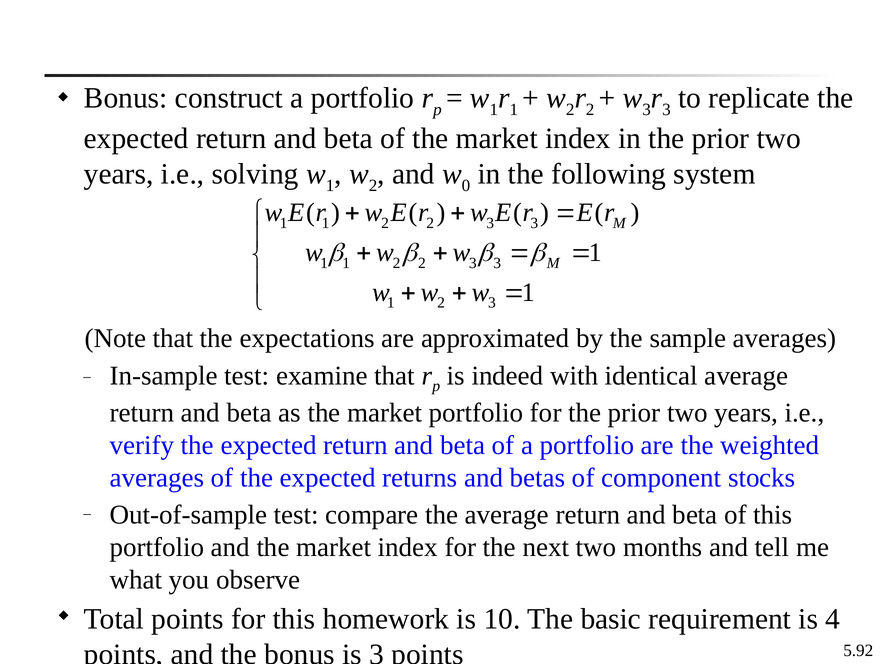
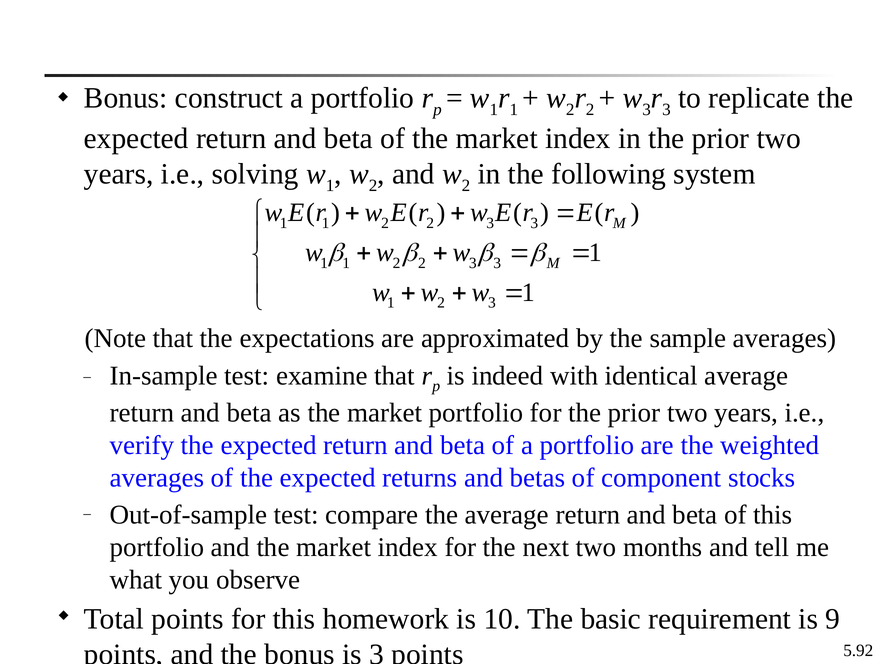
0 at (466, 186): 0 -> 2
4: 4 -> 9
